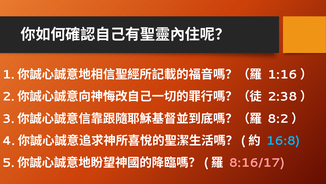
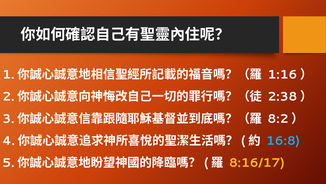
8:16/17 colour: pink -> yellow
